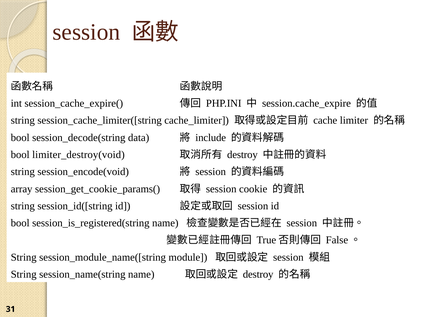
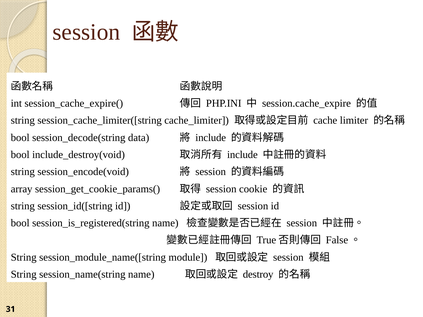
limiter_destroy(void: limiter_destroy(void -> include_destroy(void
destroy at (242, 155): destroy -> include
